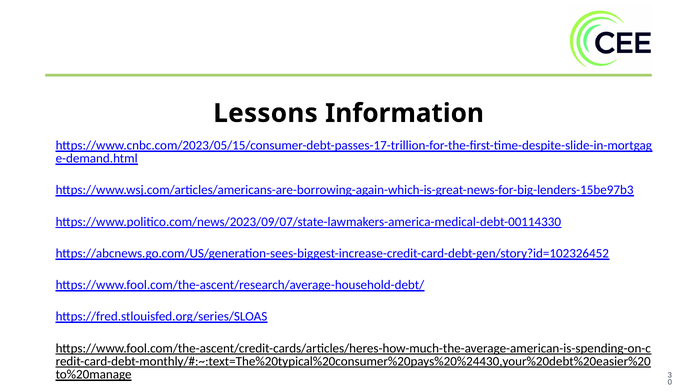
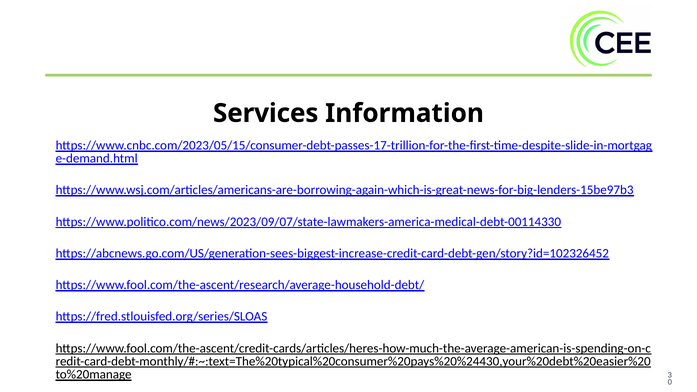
Lessons: Lessons -> Services
